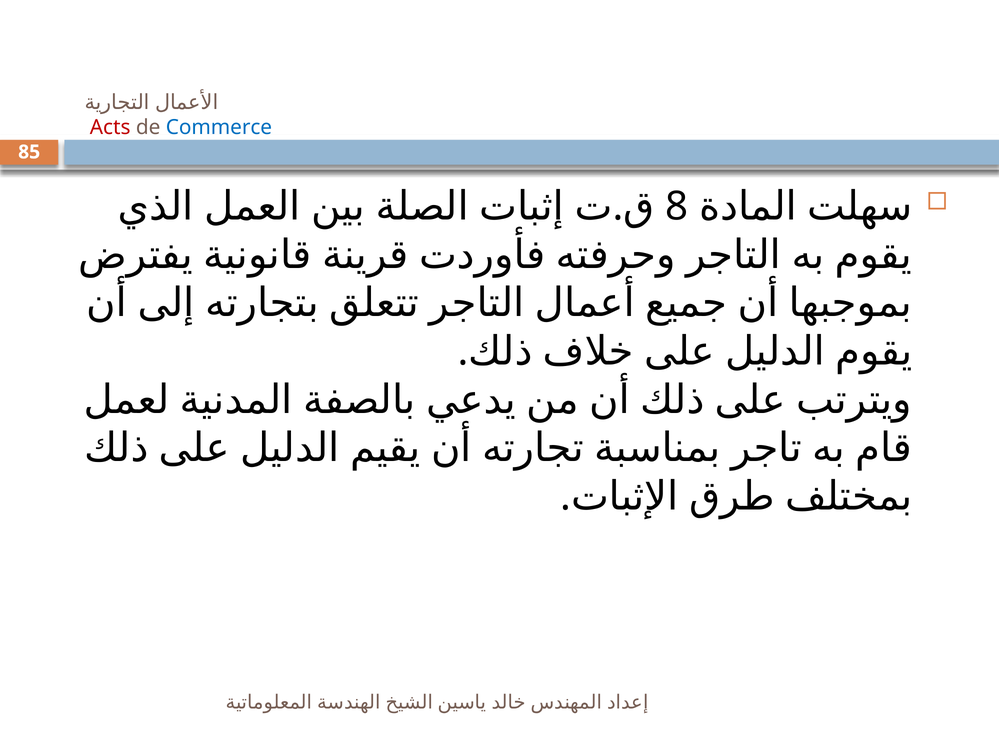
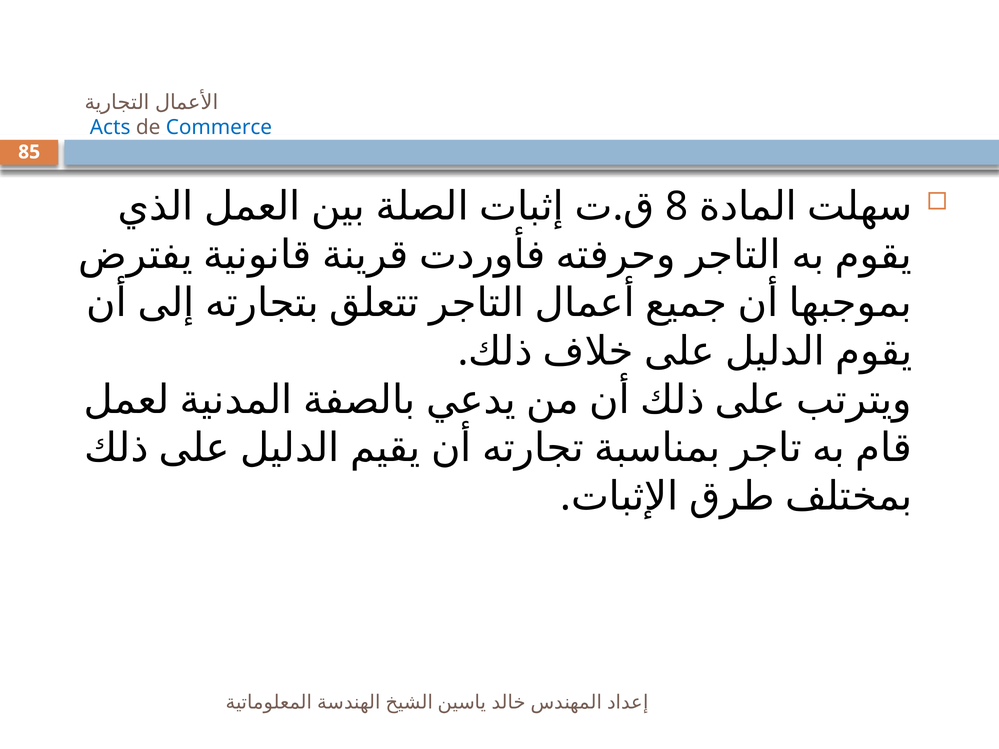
Acts colour: red -> blue
